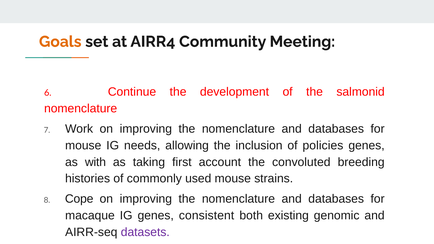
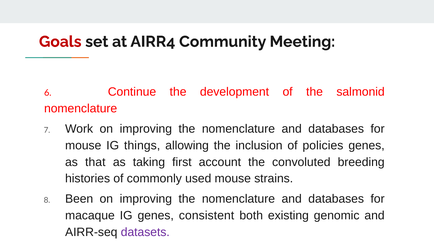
Goals colour: orange -> red
needs: needs -> things
with: with -> that
Cope: Cope -> Been
